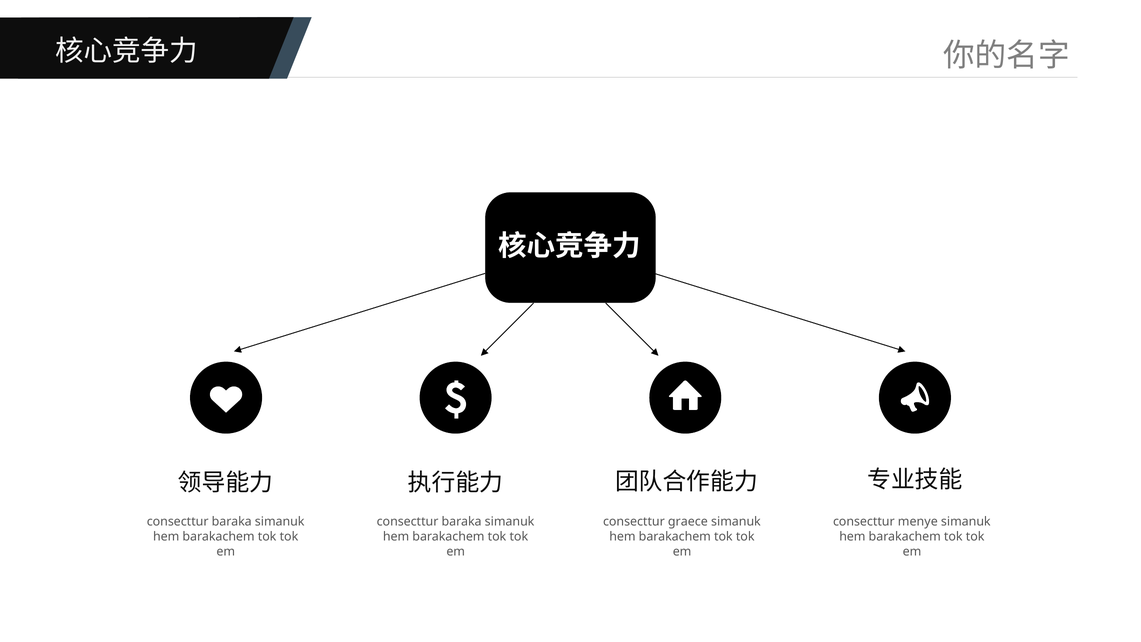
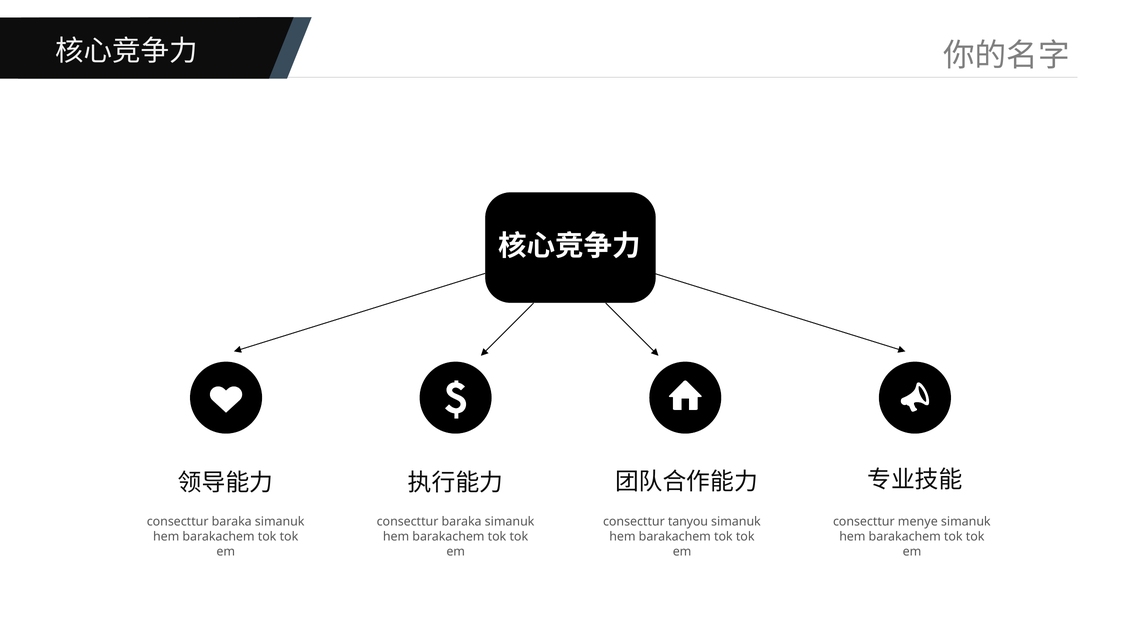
graece: graece -> tanyou
